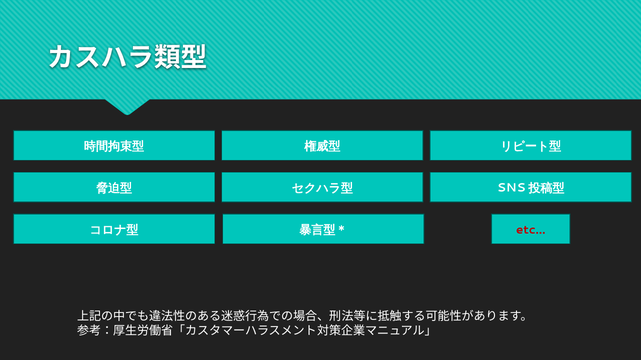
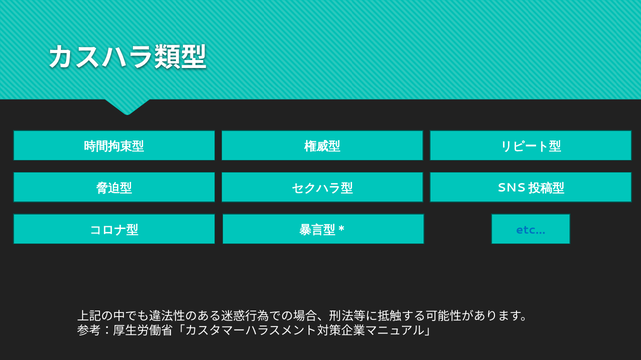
etc… colour: red -> blue
